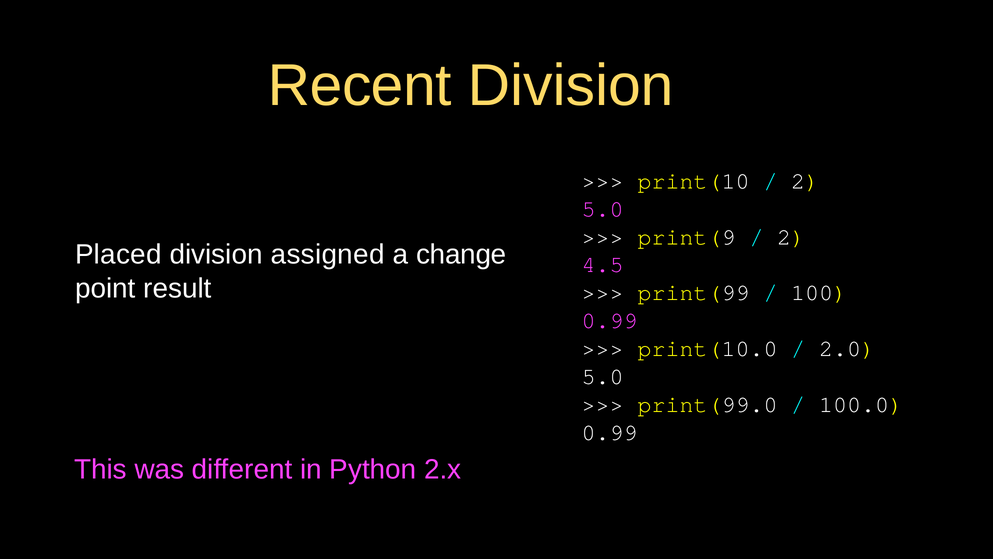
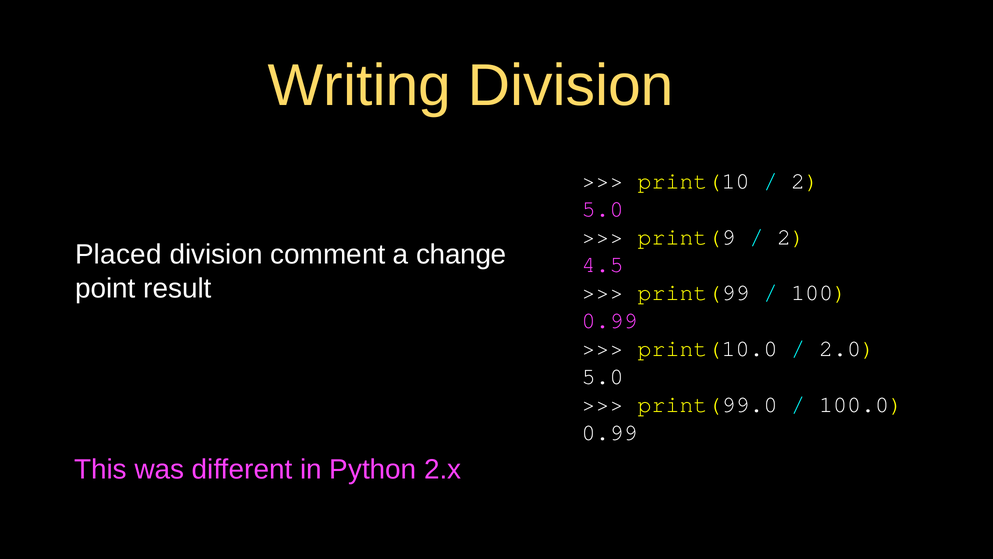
Recent: Recent -> Writing
assigned: assigned -> comment
